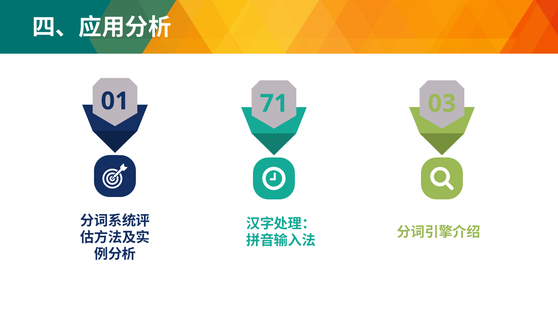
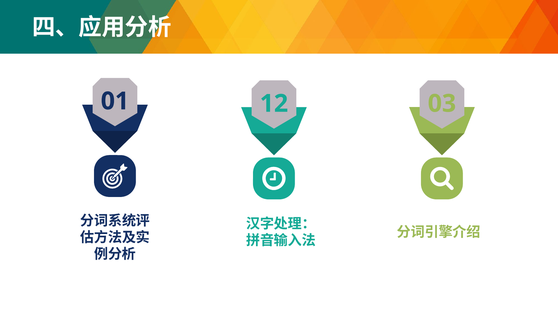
71: 71 -> 12
